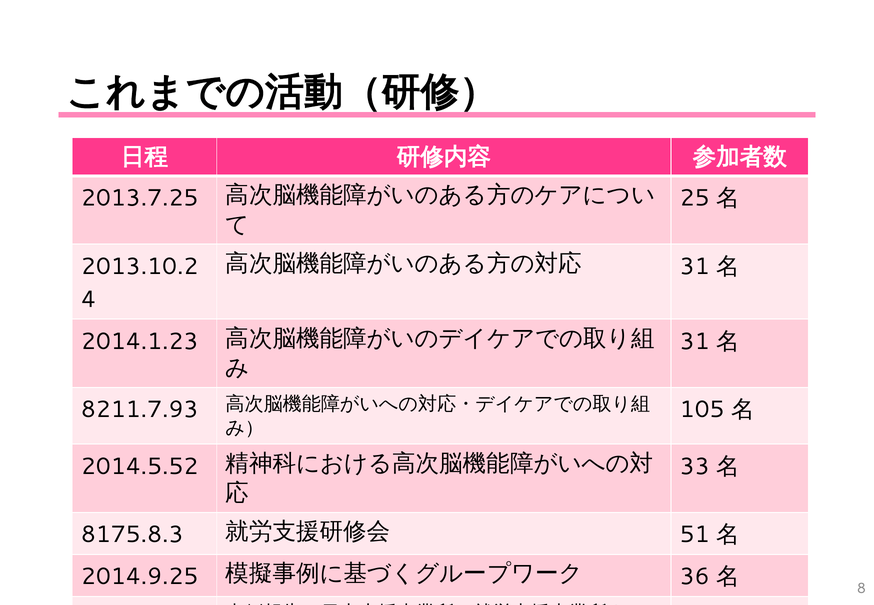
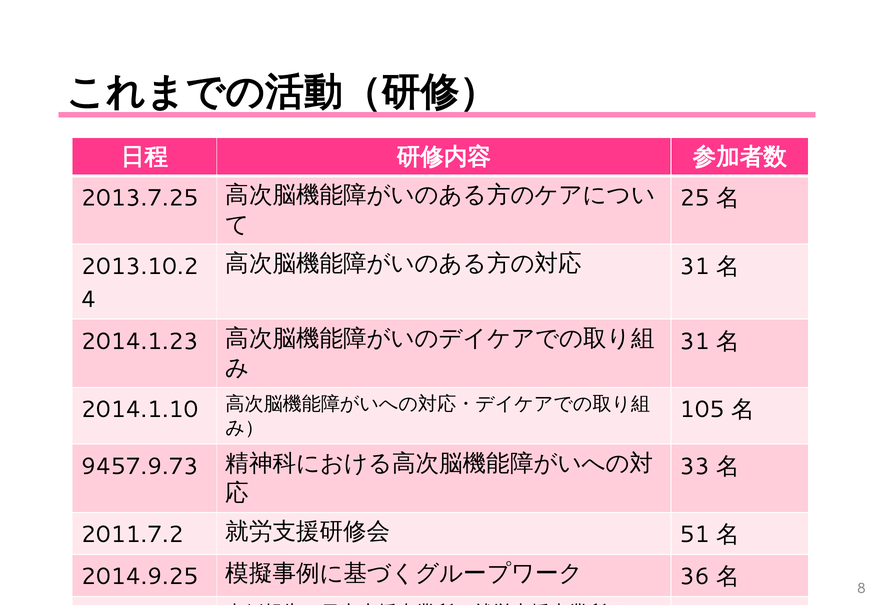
8211.7.93: 8211.7.93 -> 2014.1.10
2014.5.52: 2014.5.52 -> 9457.9.73
8175.8.3: 8175.8.3 -> 2011.7.2
